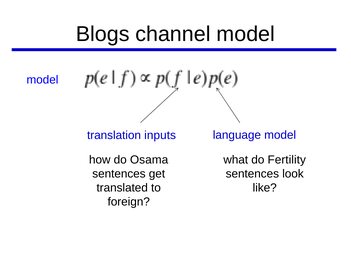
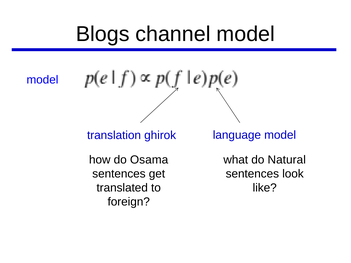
inputs: inputs -> ghirok
Fertility: Fertility -> Natural
